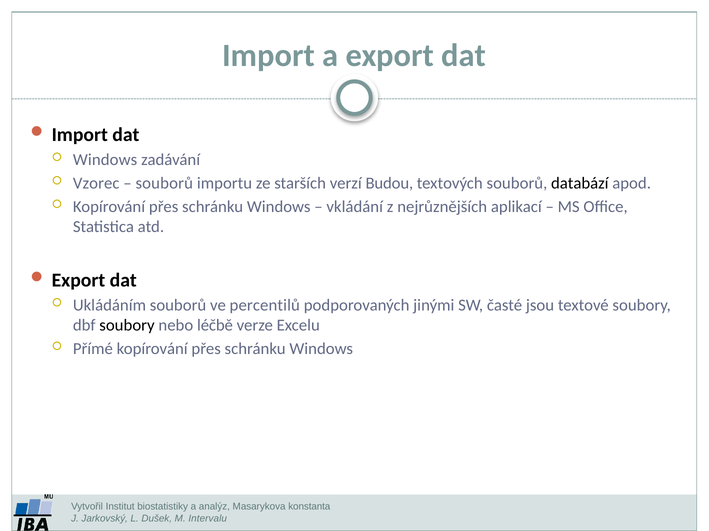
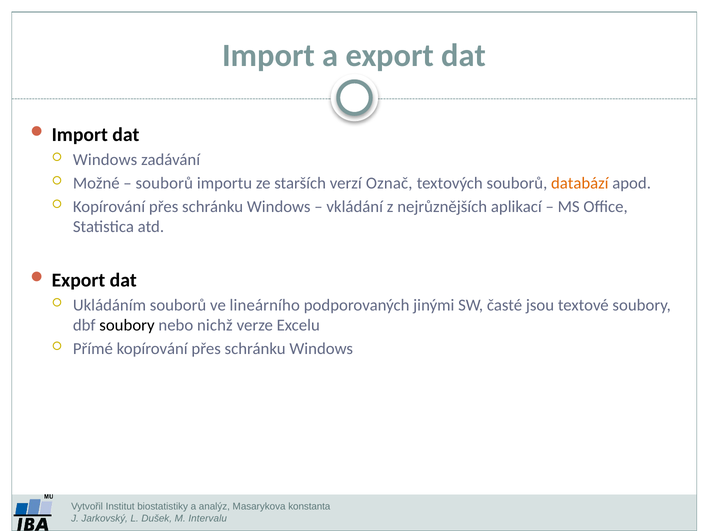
Vzorec: Vzorec -> Možné
Budou: Budou -> Označ
databází colour: black -> orange
percentilů: percentilů -> lineárního
léčbě: léčbě -> nichž
